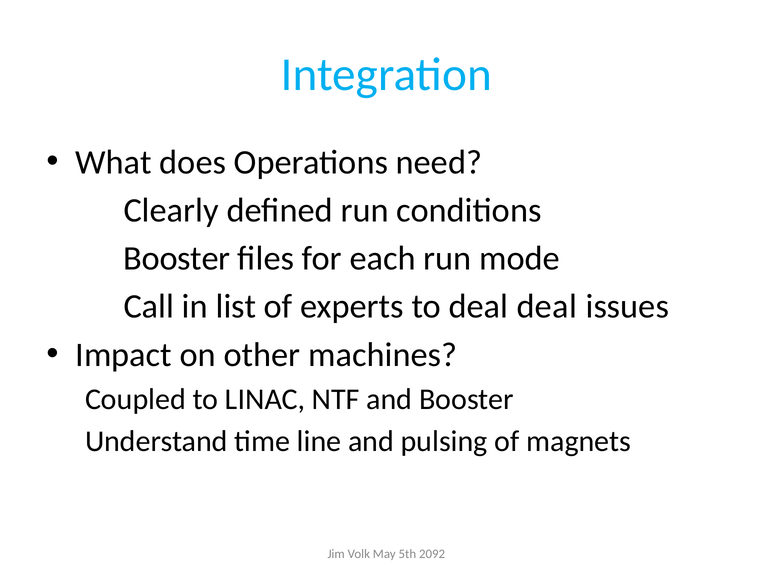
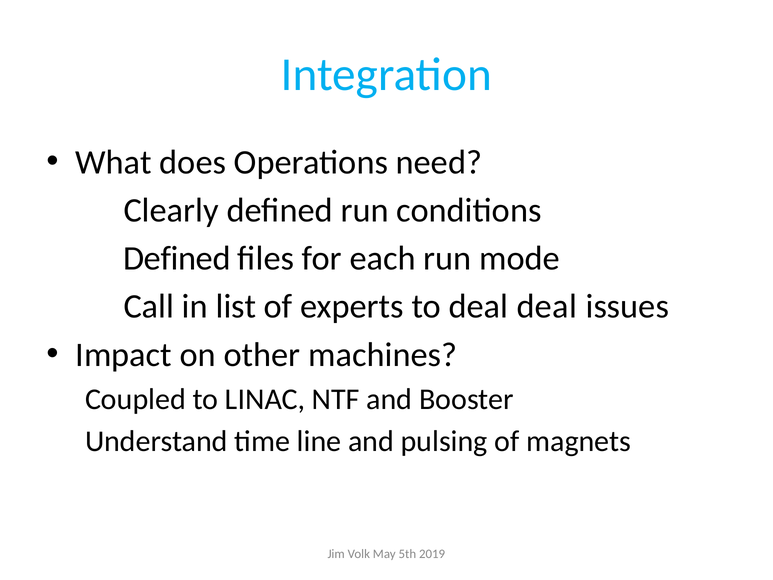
Booster at (177, 258): Booster -> Defined
2092: 2092 -> 2019
